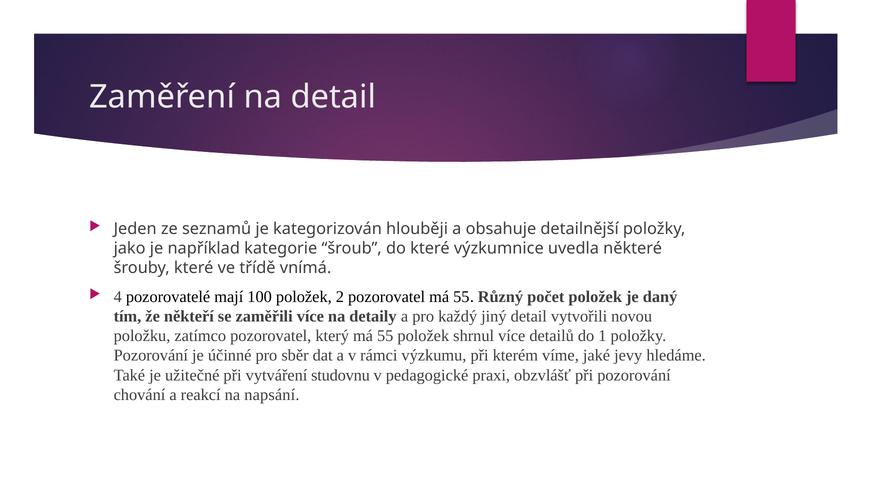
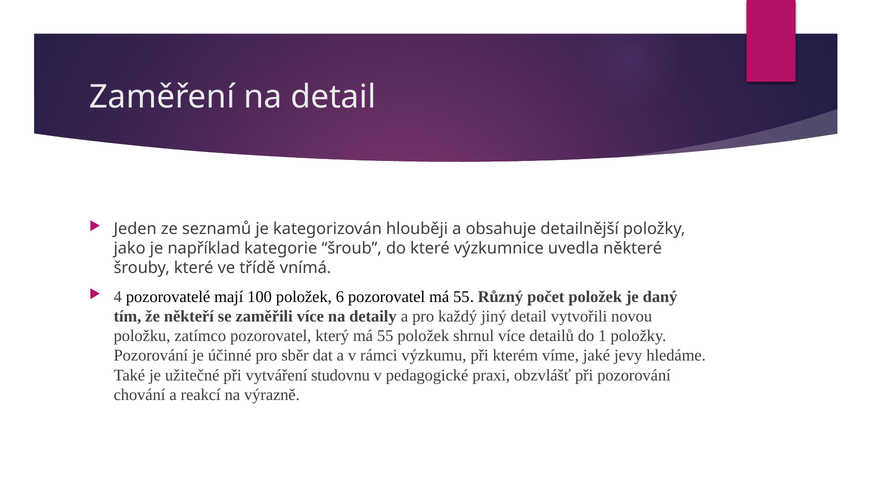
2: 2 -> 6
napsání: napsání -> výrazně
